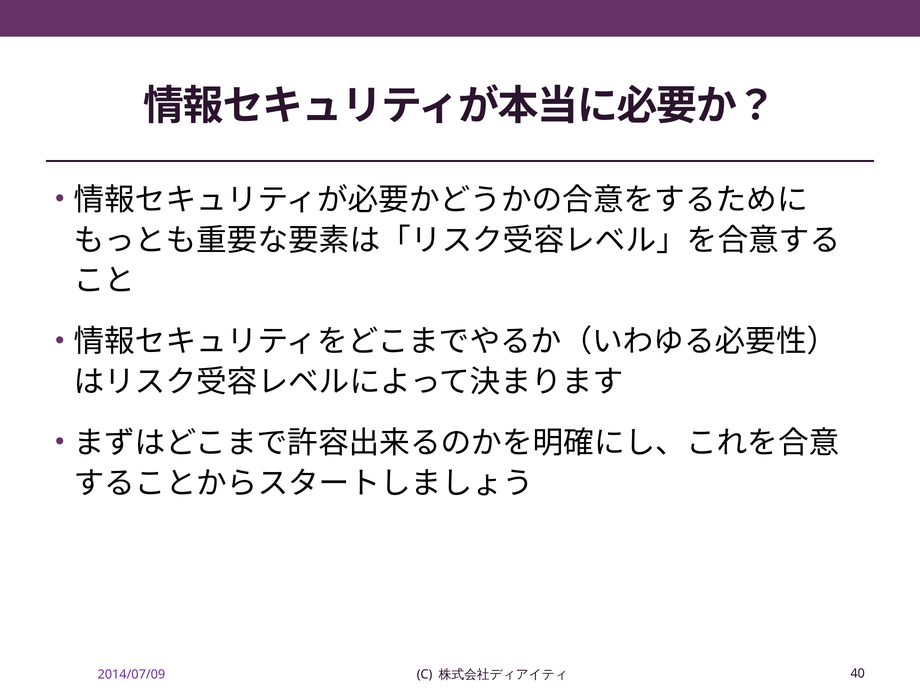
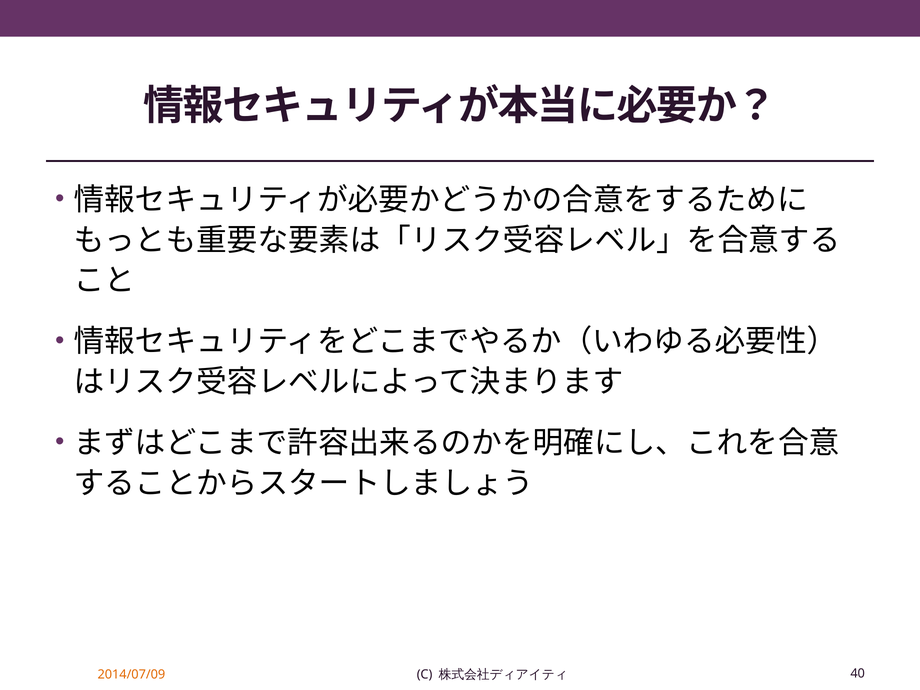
2014/07/09 colour: purple -> orange
